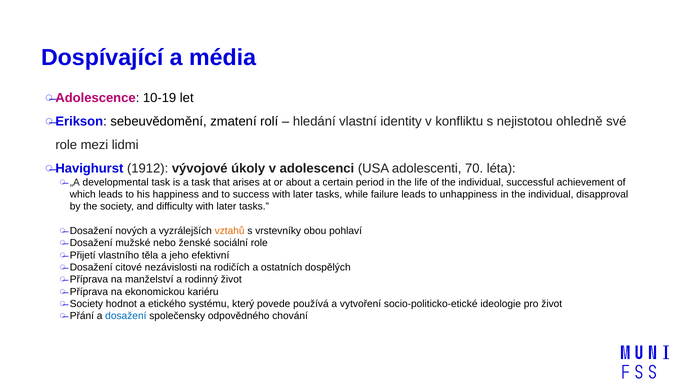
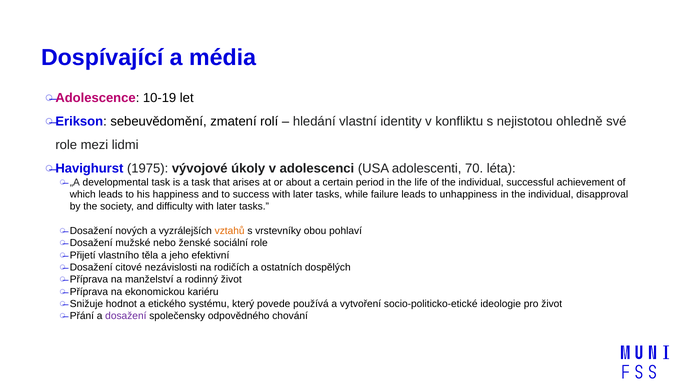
1912: 1912 -> 1975
Society at (86, 304): Society -> Snižuje
dosažení at (126, 316) colour: blue -> purple
